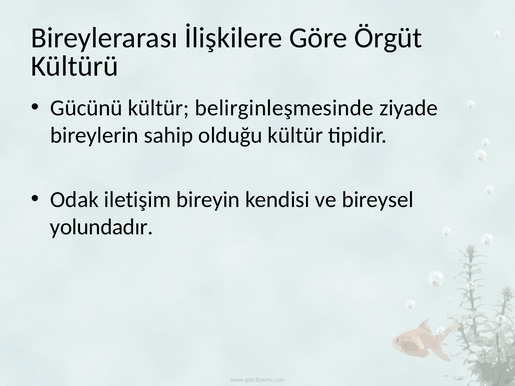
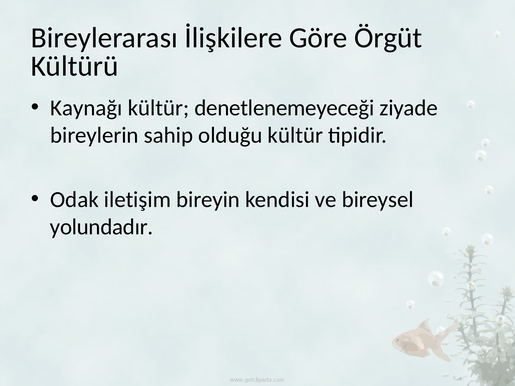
Gücünü: Gücünü -> Kaynağı
belirginleşmesinde: belirginleşmesinde -> denetlenemeyeceği
